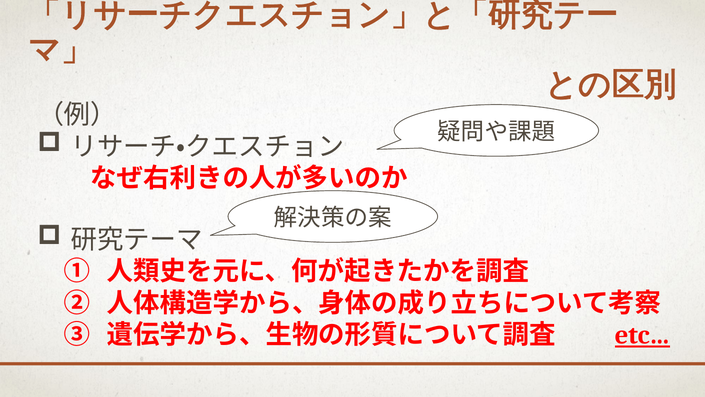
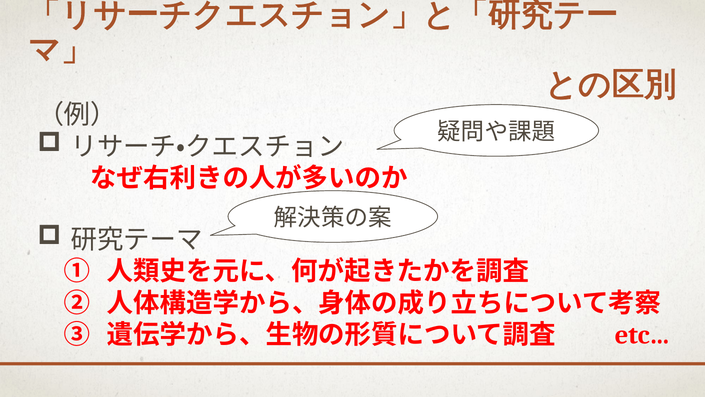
etc… underline: present -> none
